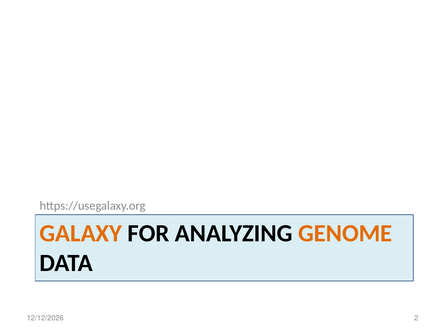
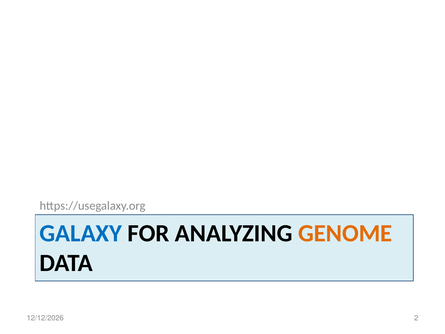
GALAXY colour: orange -> blue
